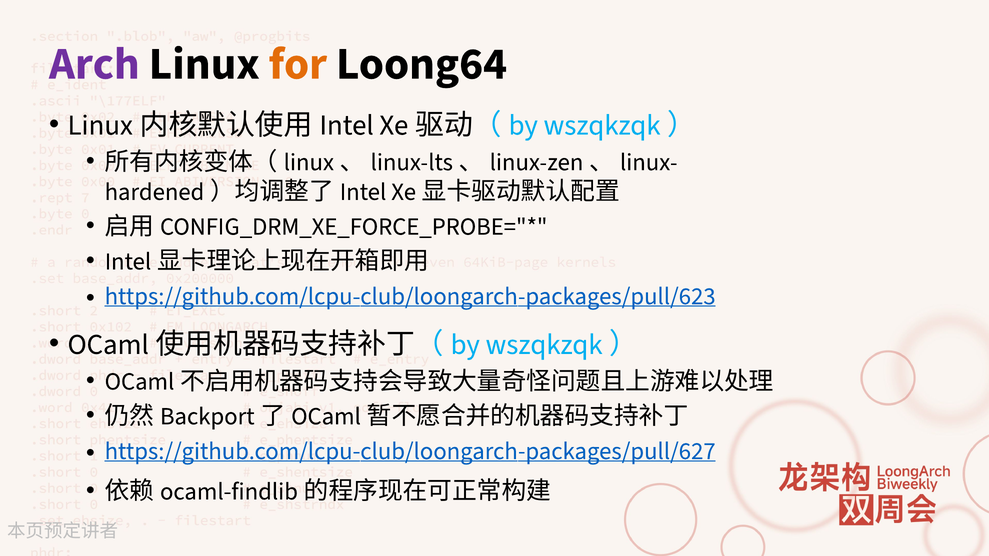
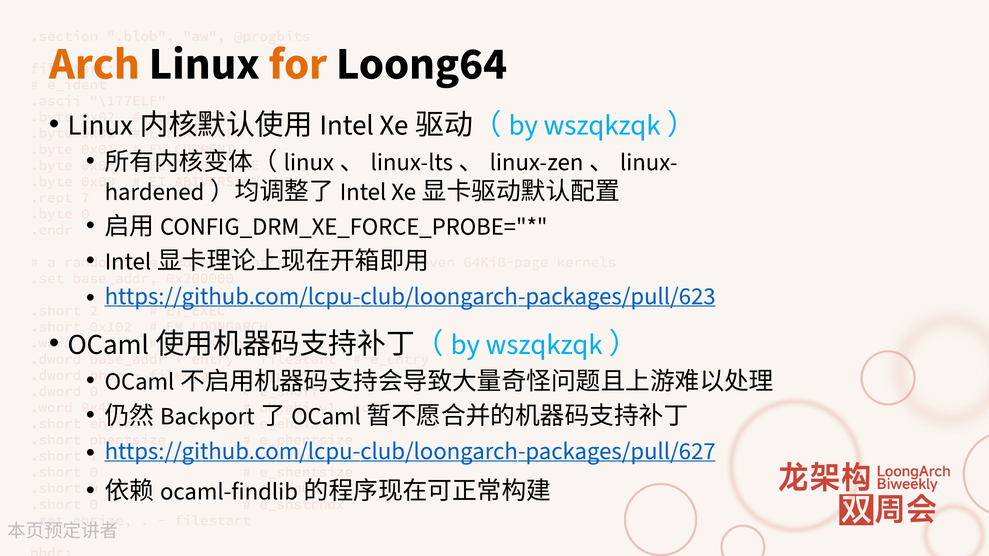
Arch colour: purple -> orange
